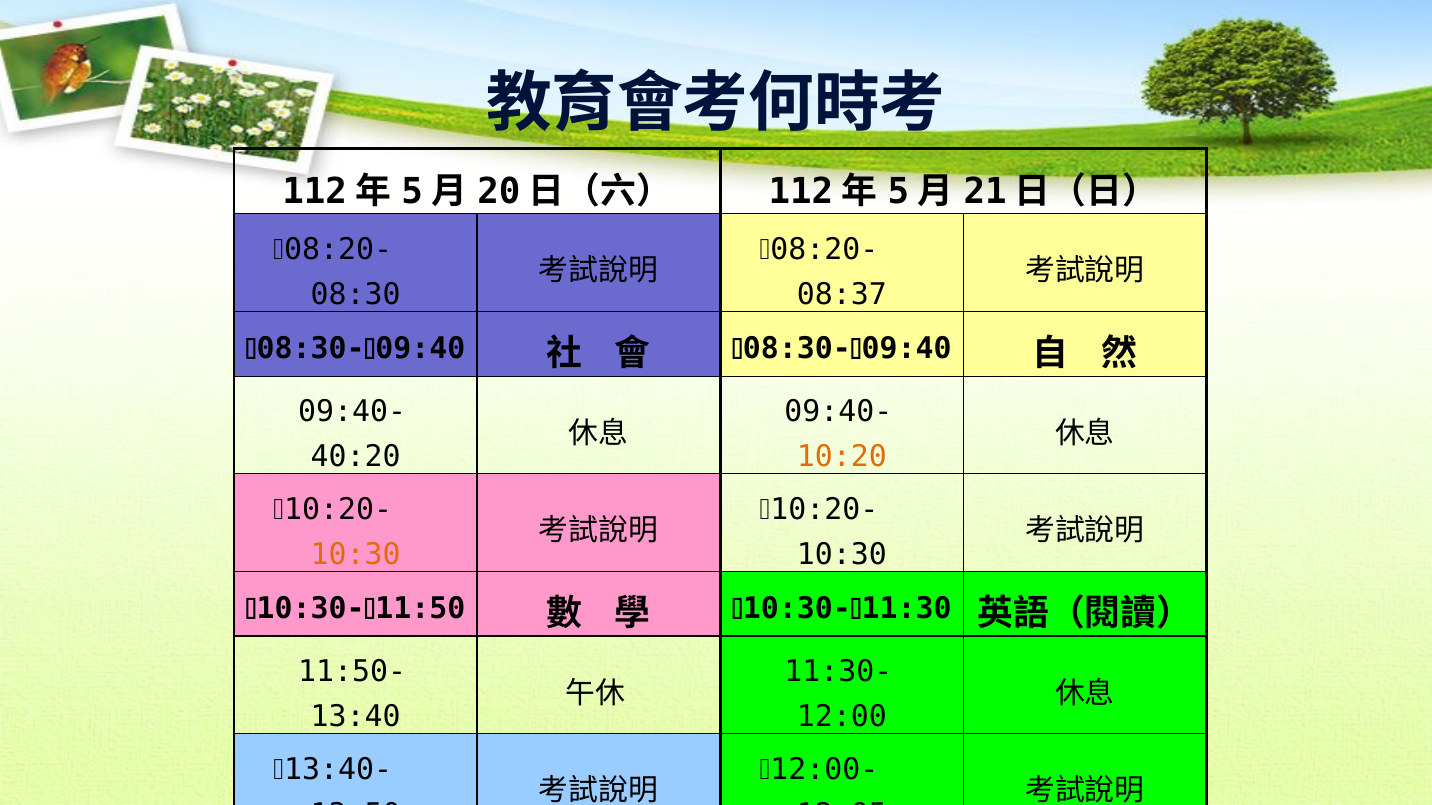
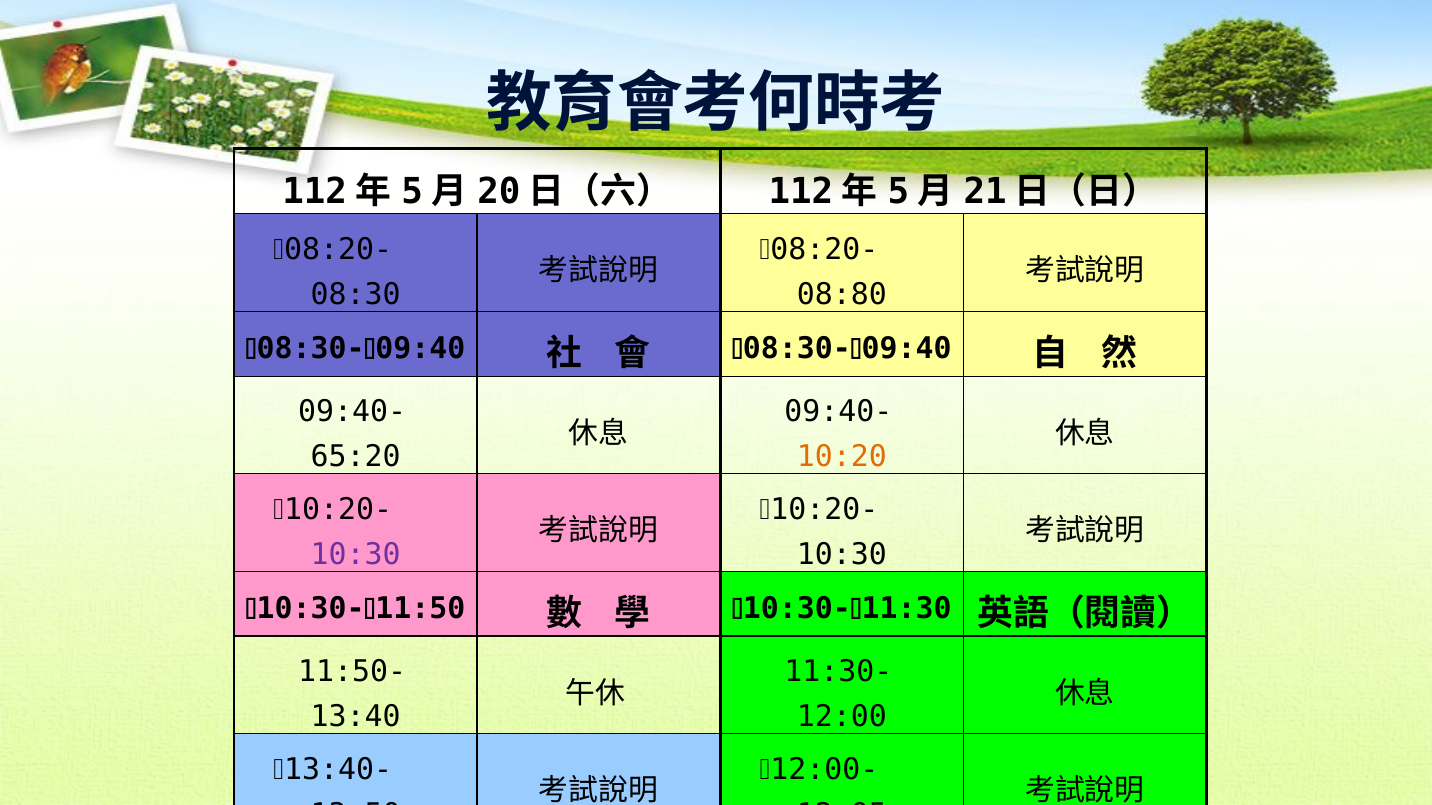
08:37: 08:37 -> 08:80
40:20: 40:20 -> 65:20
10:30 at (356, 555) colour: orange -> purple
